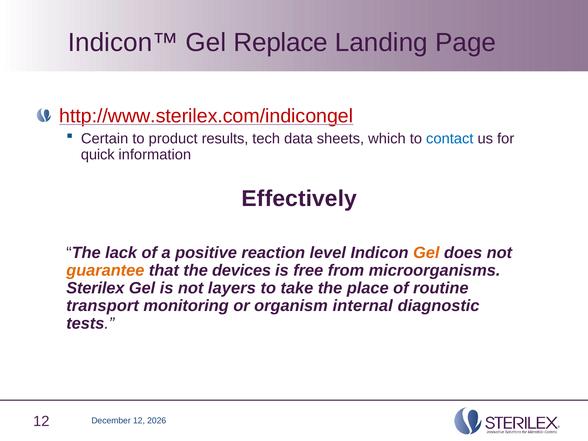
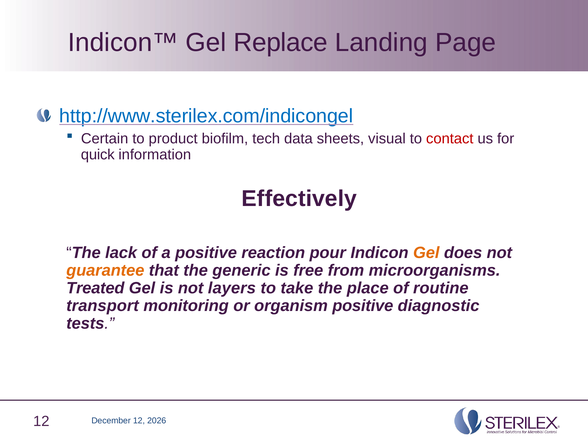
http://www.sterilex.com/indicongel colour: red -> blue
results: results -> biofilm
which: which -> visual
contact colour: blue -> red
level: level -> pour
devices: devices -> generic
Sterilex: Sterilex -> Treated
organism internal: internal -> positive
